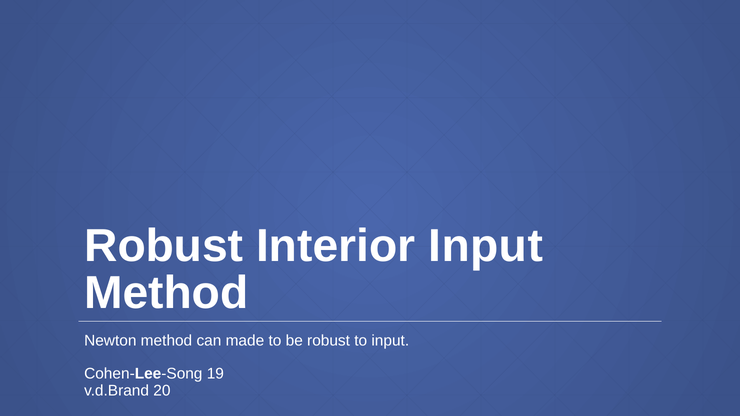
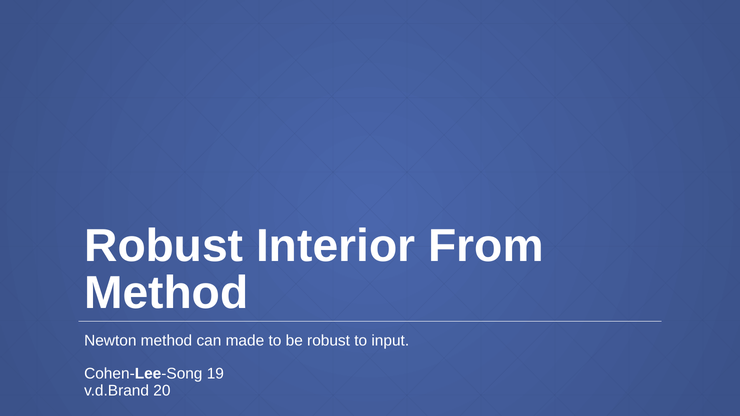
Interior Input: Input -> From
